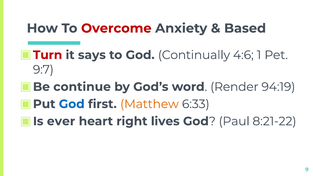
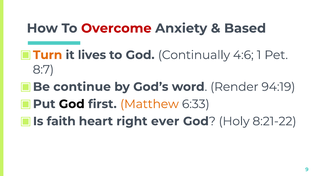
Turn colour: red -> orange
says: says -> lives
9:7: 9:7 -> 8:7
God at (72, 104) colour: blue -> black
ever: ever -> faith
lives: lives -> ever
Paul: Paul -> Holy
